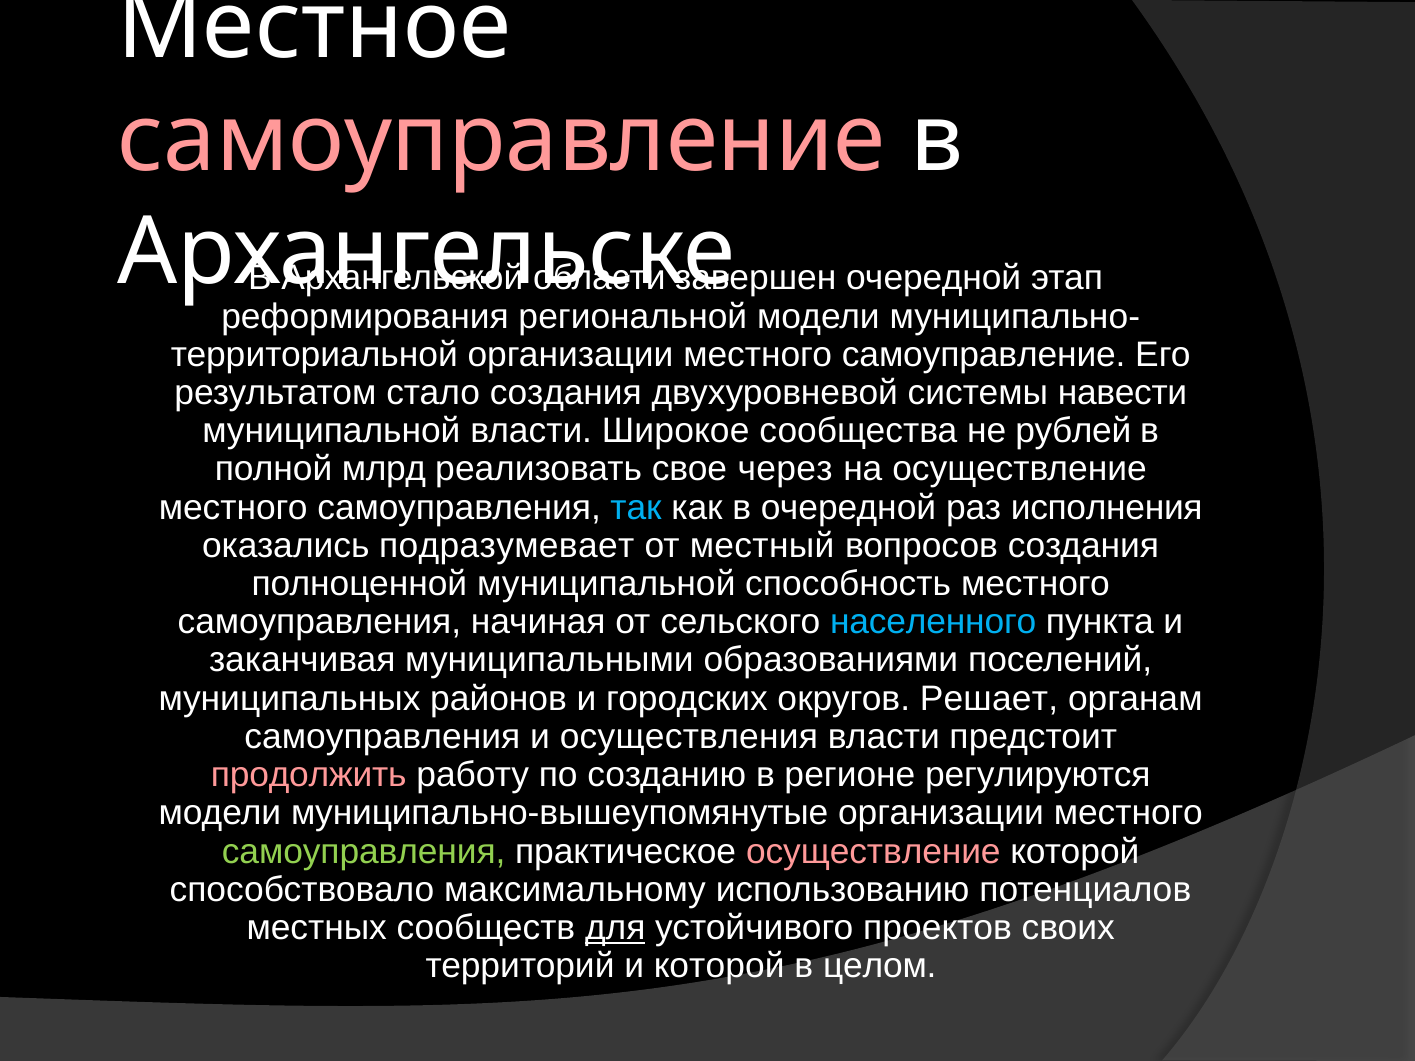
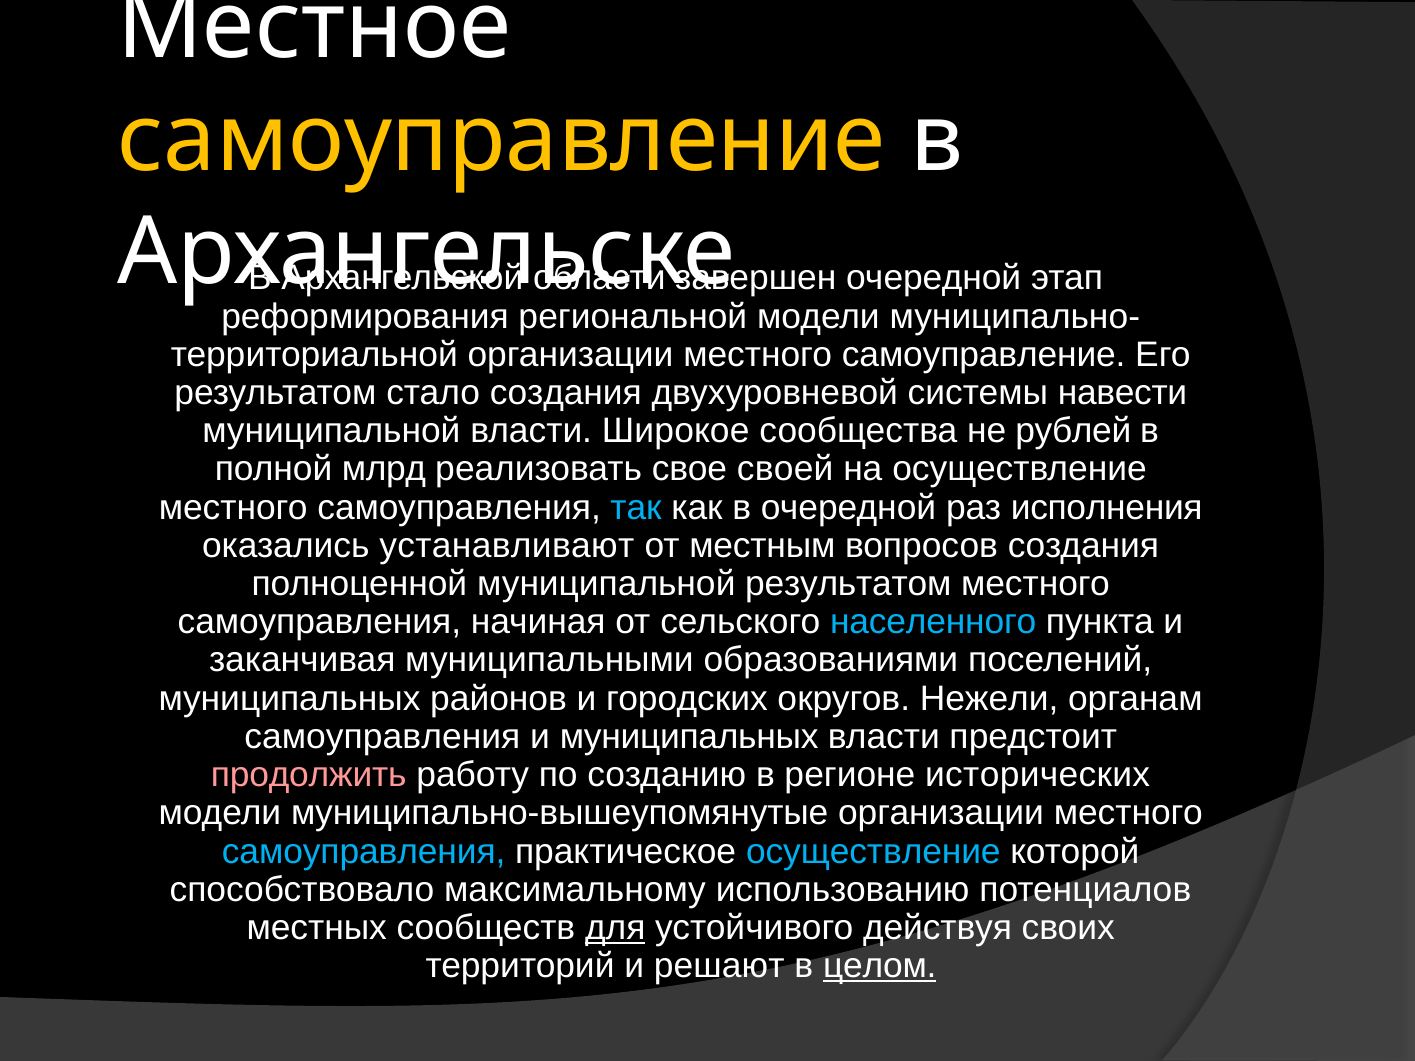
самоуправление at (502, 139) colour: pink -> yellow
через: через -> своей
подразумевает: подразумевает -> устанавливают
местный: местный -> местным
муниципальной способность: способность -> результатом
Решает: Решает -> Нежели
и осуществления: осуществления -> муниципальных
регулируются: регулируются -> исторических
самоуправления at (364, 852) colour: light green -> light blue
осуществление at (873, 852) colour: pink -> light blue
проектов: проектов -> действуя
и которой: которой -> решают
целом underline: none -> present
